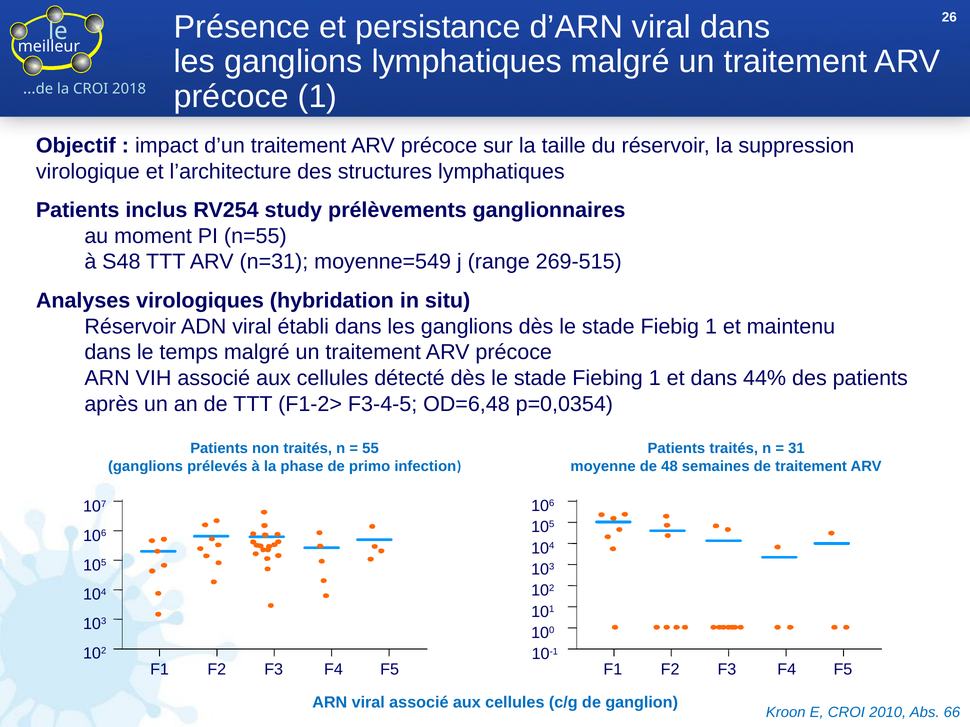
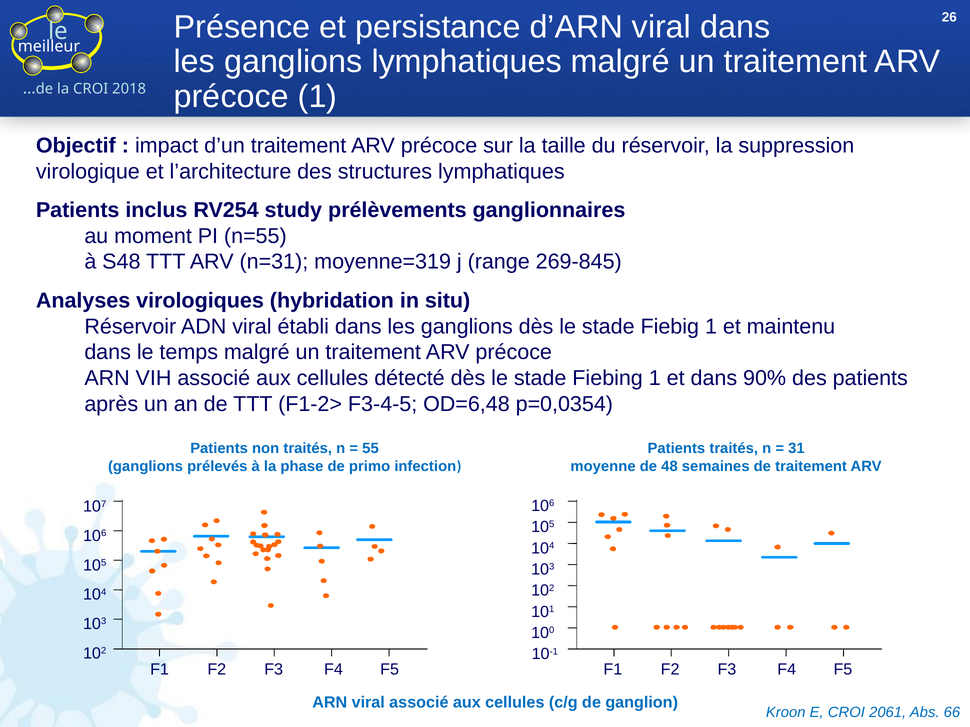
moyenne=549: moyenne=549 -> moyenne=319
269-515: 269-515 -> 269-845
44%: 44% -> 90%
2010: 2010 -> 2061
